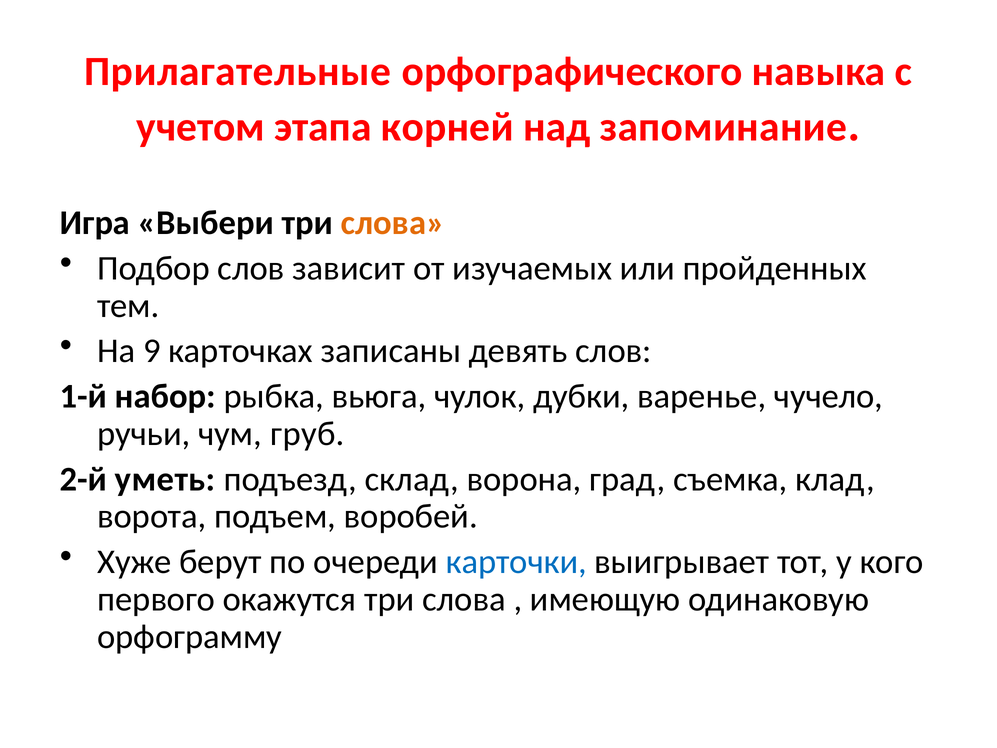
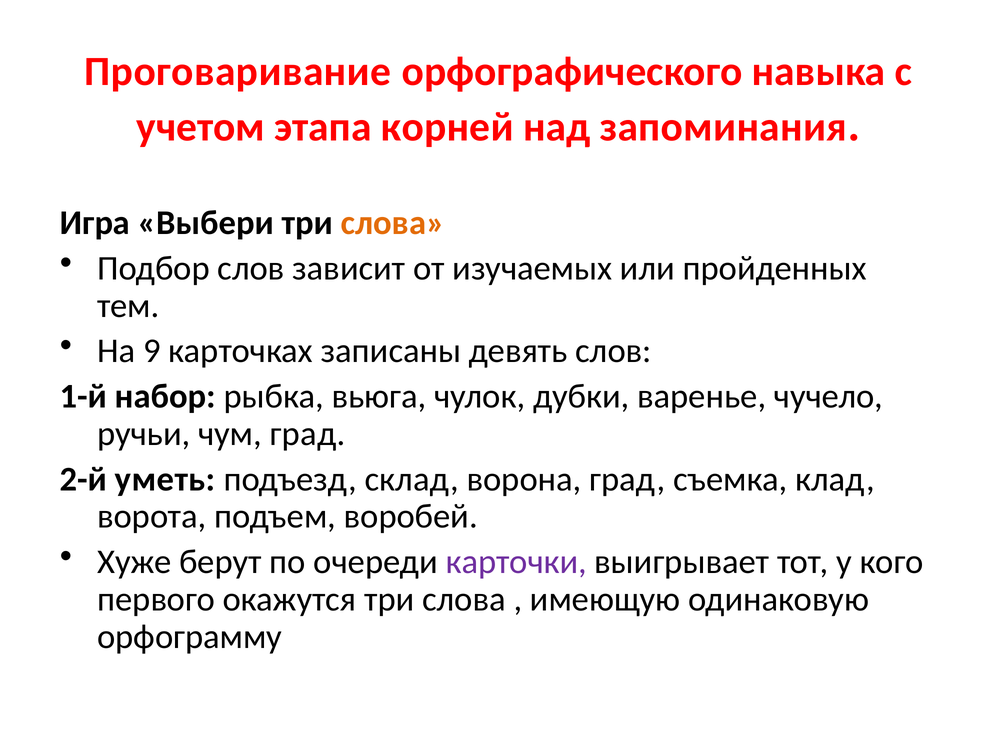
Прилагательные: Прилагательные -> Проговаривание
запоминание: запоминание -> запоминания
чум груб: груб -> град
карточки colour: blue -> purple
